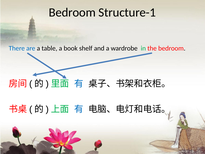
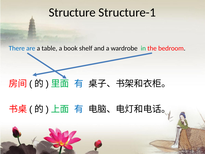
Bedroom at (72, 12): Bedroom -> Structure
